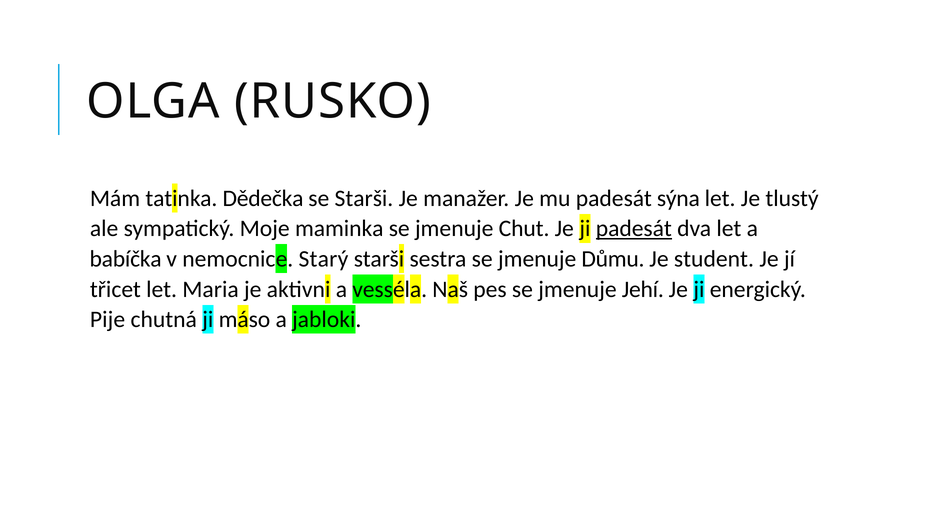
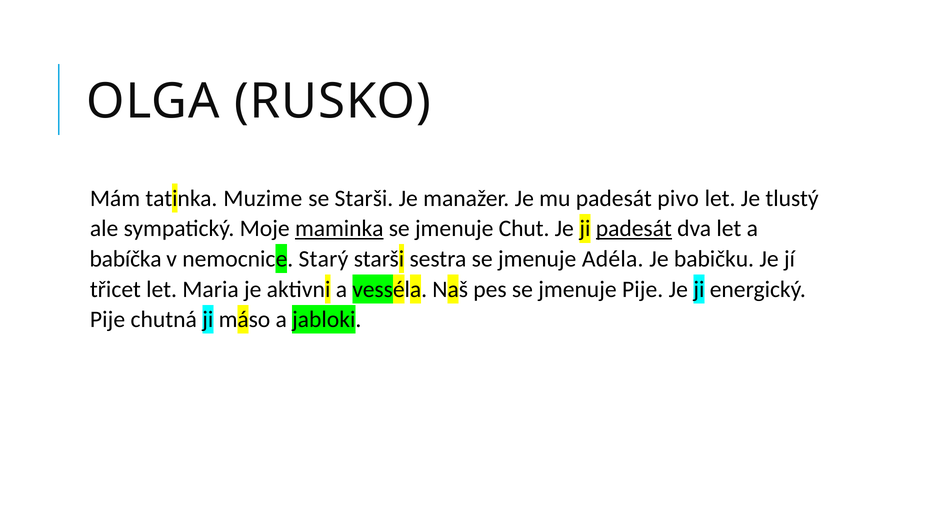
Dědečka: Dědečka -> Muzime
sýna: sýna -> pivo
maminka underline: none -> present
Důmu: Důmu -> Adéla
student: student -> babičku
jmenuje Jehí: Jehí -> Pije
